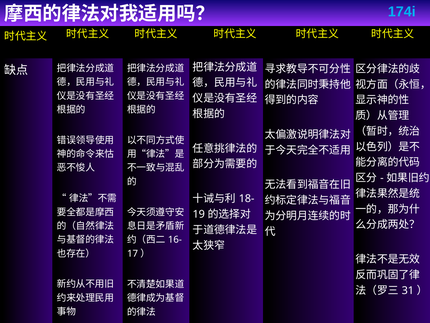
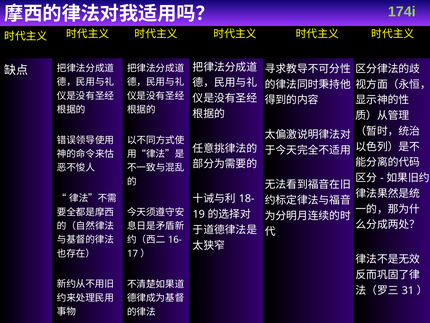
174i colour: light blue -> light green
